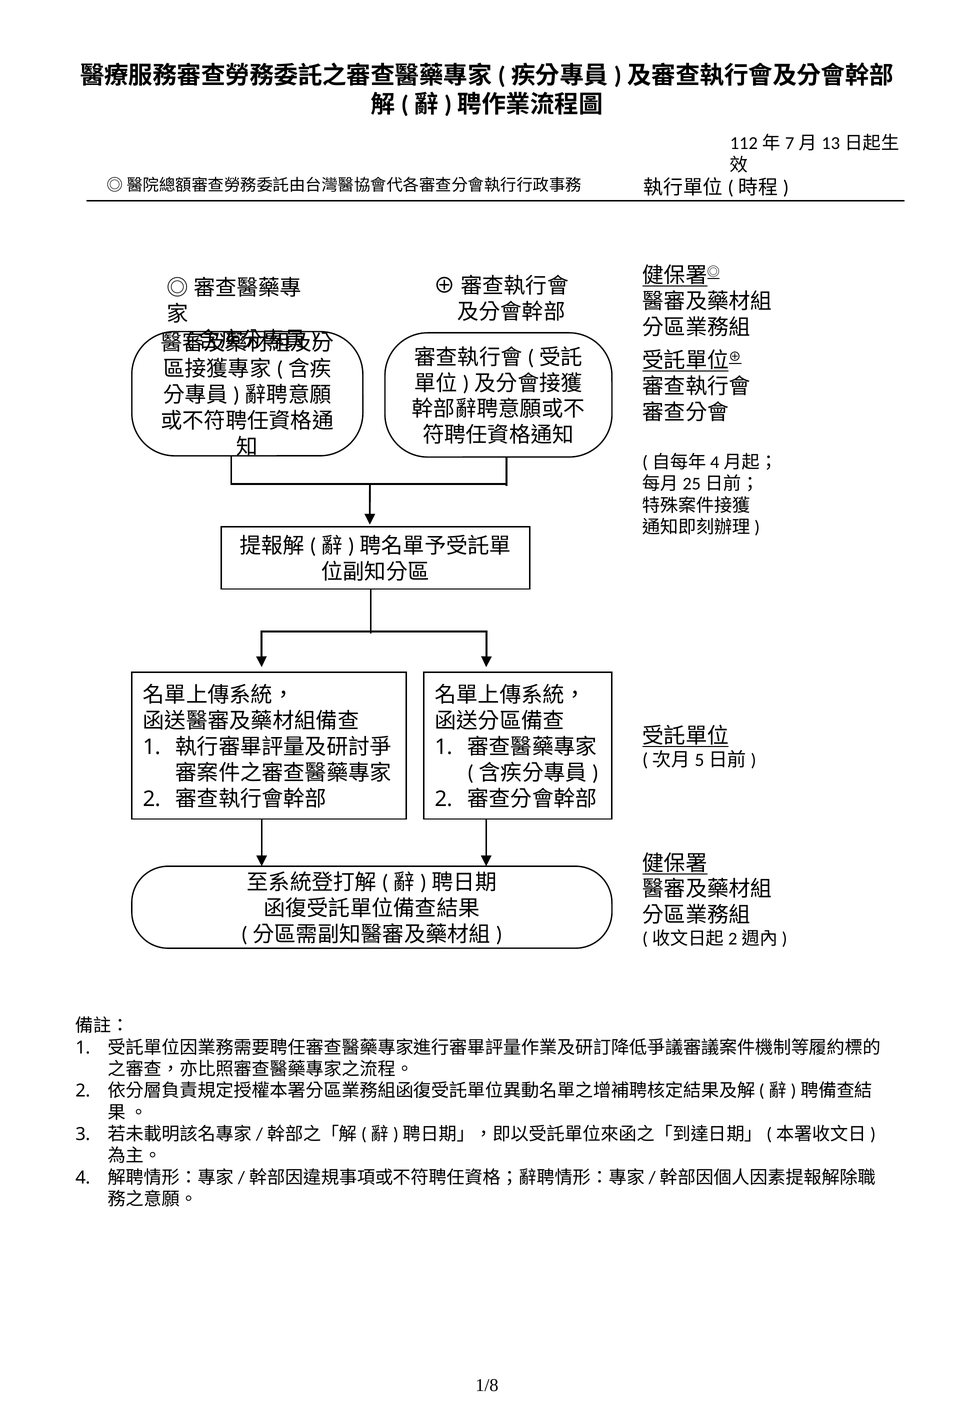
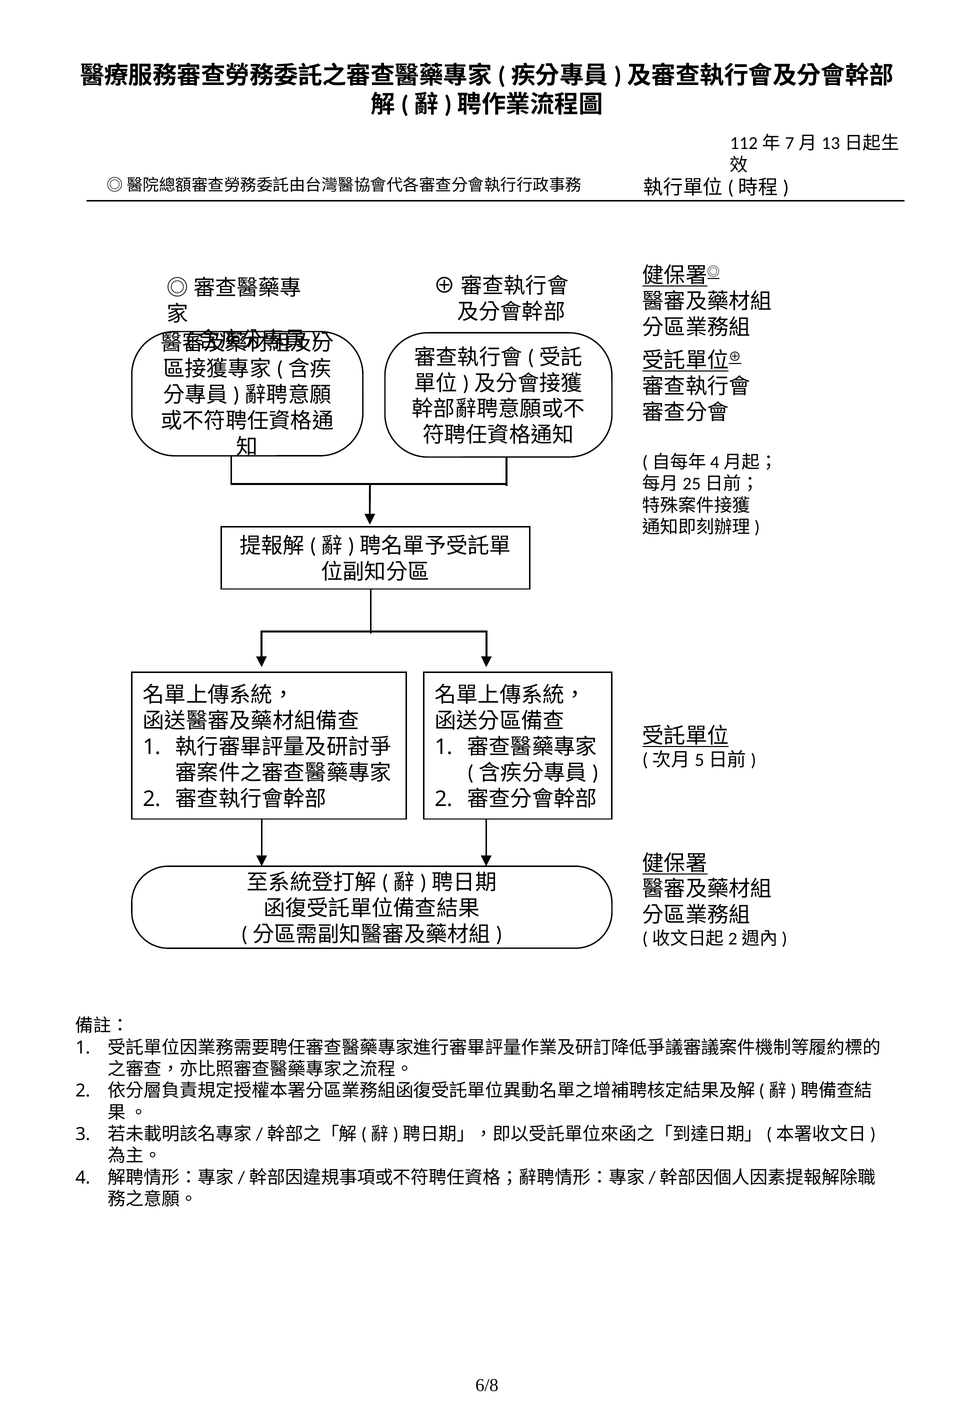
1/8: 1/8 -> 6/8
